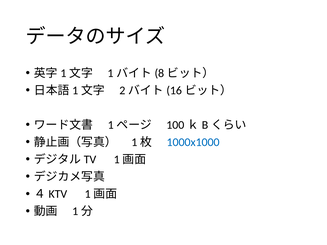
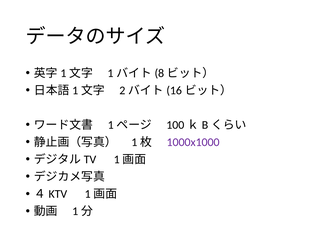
1000x1000 colour: blue -> purple
